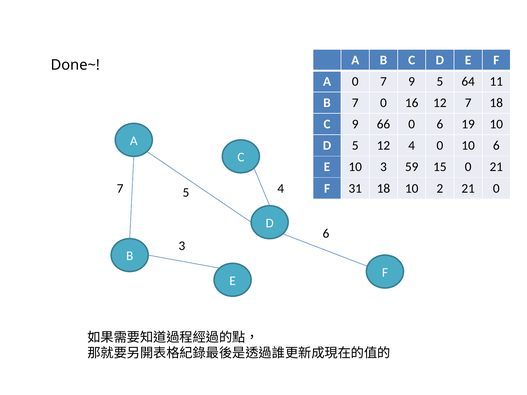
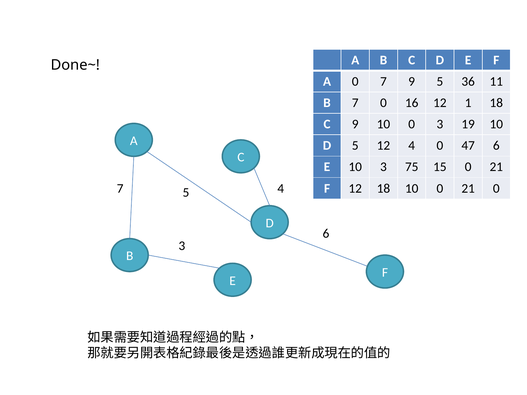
64: 64 -> 36
12 7: 7 -> 1
9 66: 66 -> 10
0 6: 6 -> 3
0 10: 10 -> 47
59: 59 -> 75
F 31: 31 -> 12
18 10 2: 2 -> 0
